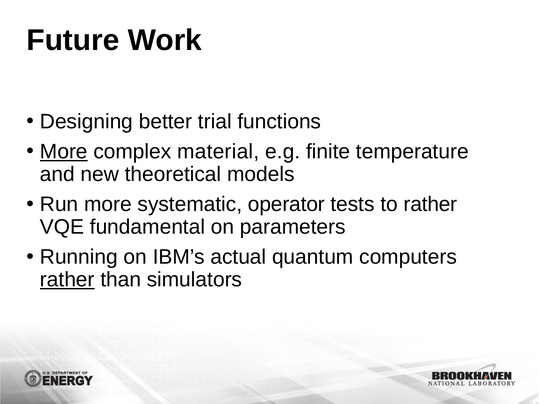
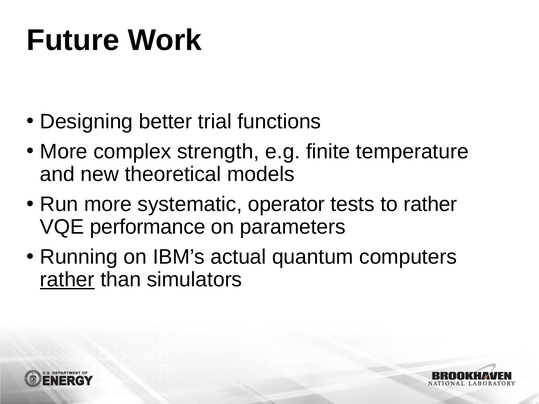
More at (64, 152) underline: present -> none
material: material -> strength
fundamental: fundamental -> performance
